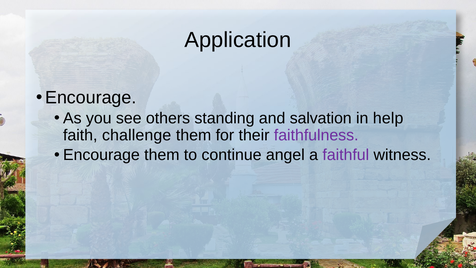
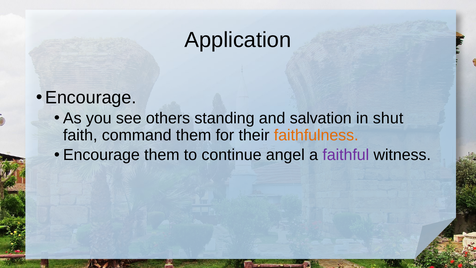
help: help -> shut
challenge: challenge -> command
faithfulness colour: purple -> orange
